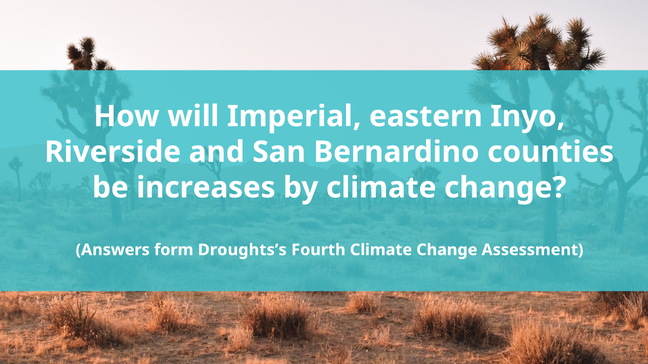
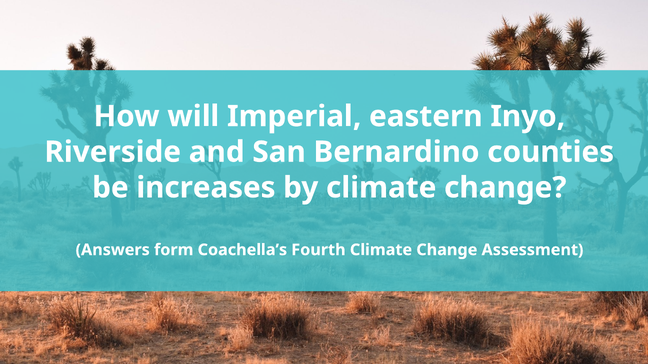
Droughts’s: Droughts’s -> Coachella’s
